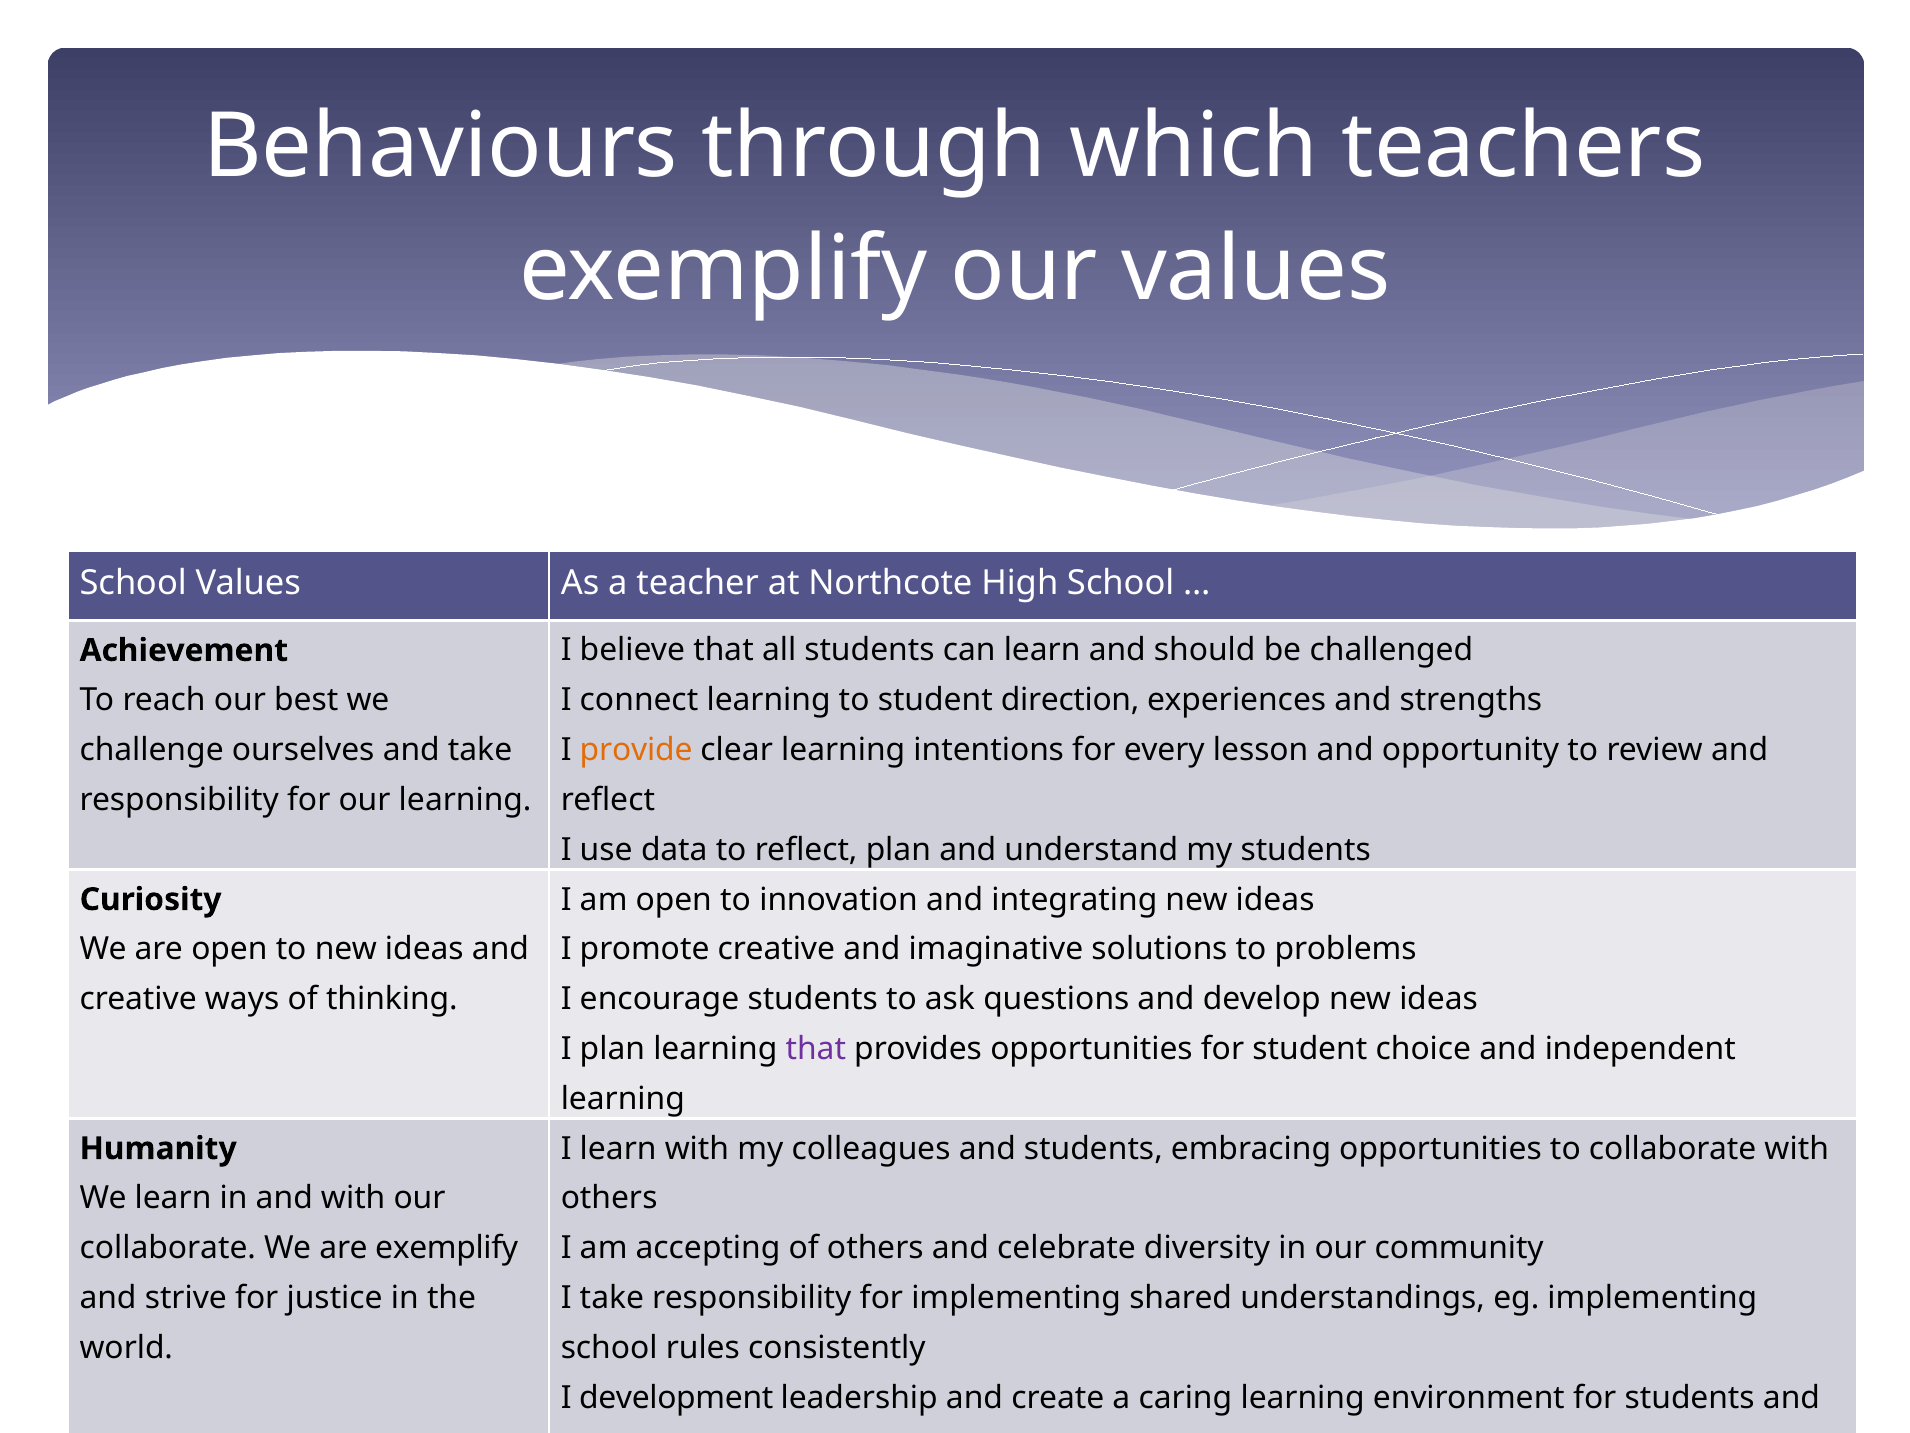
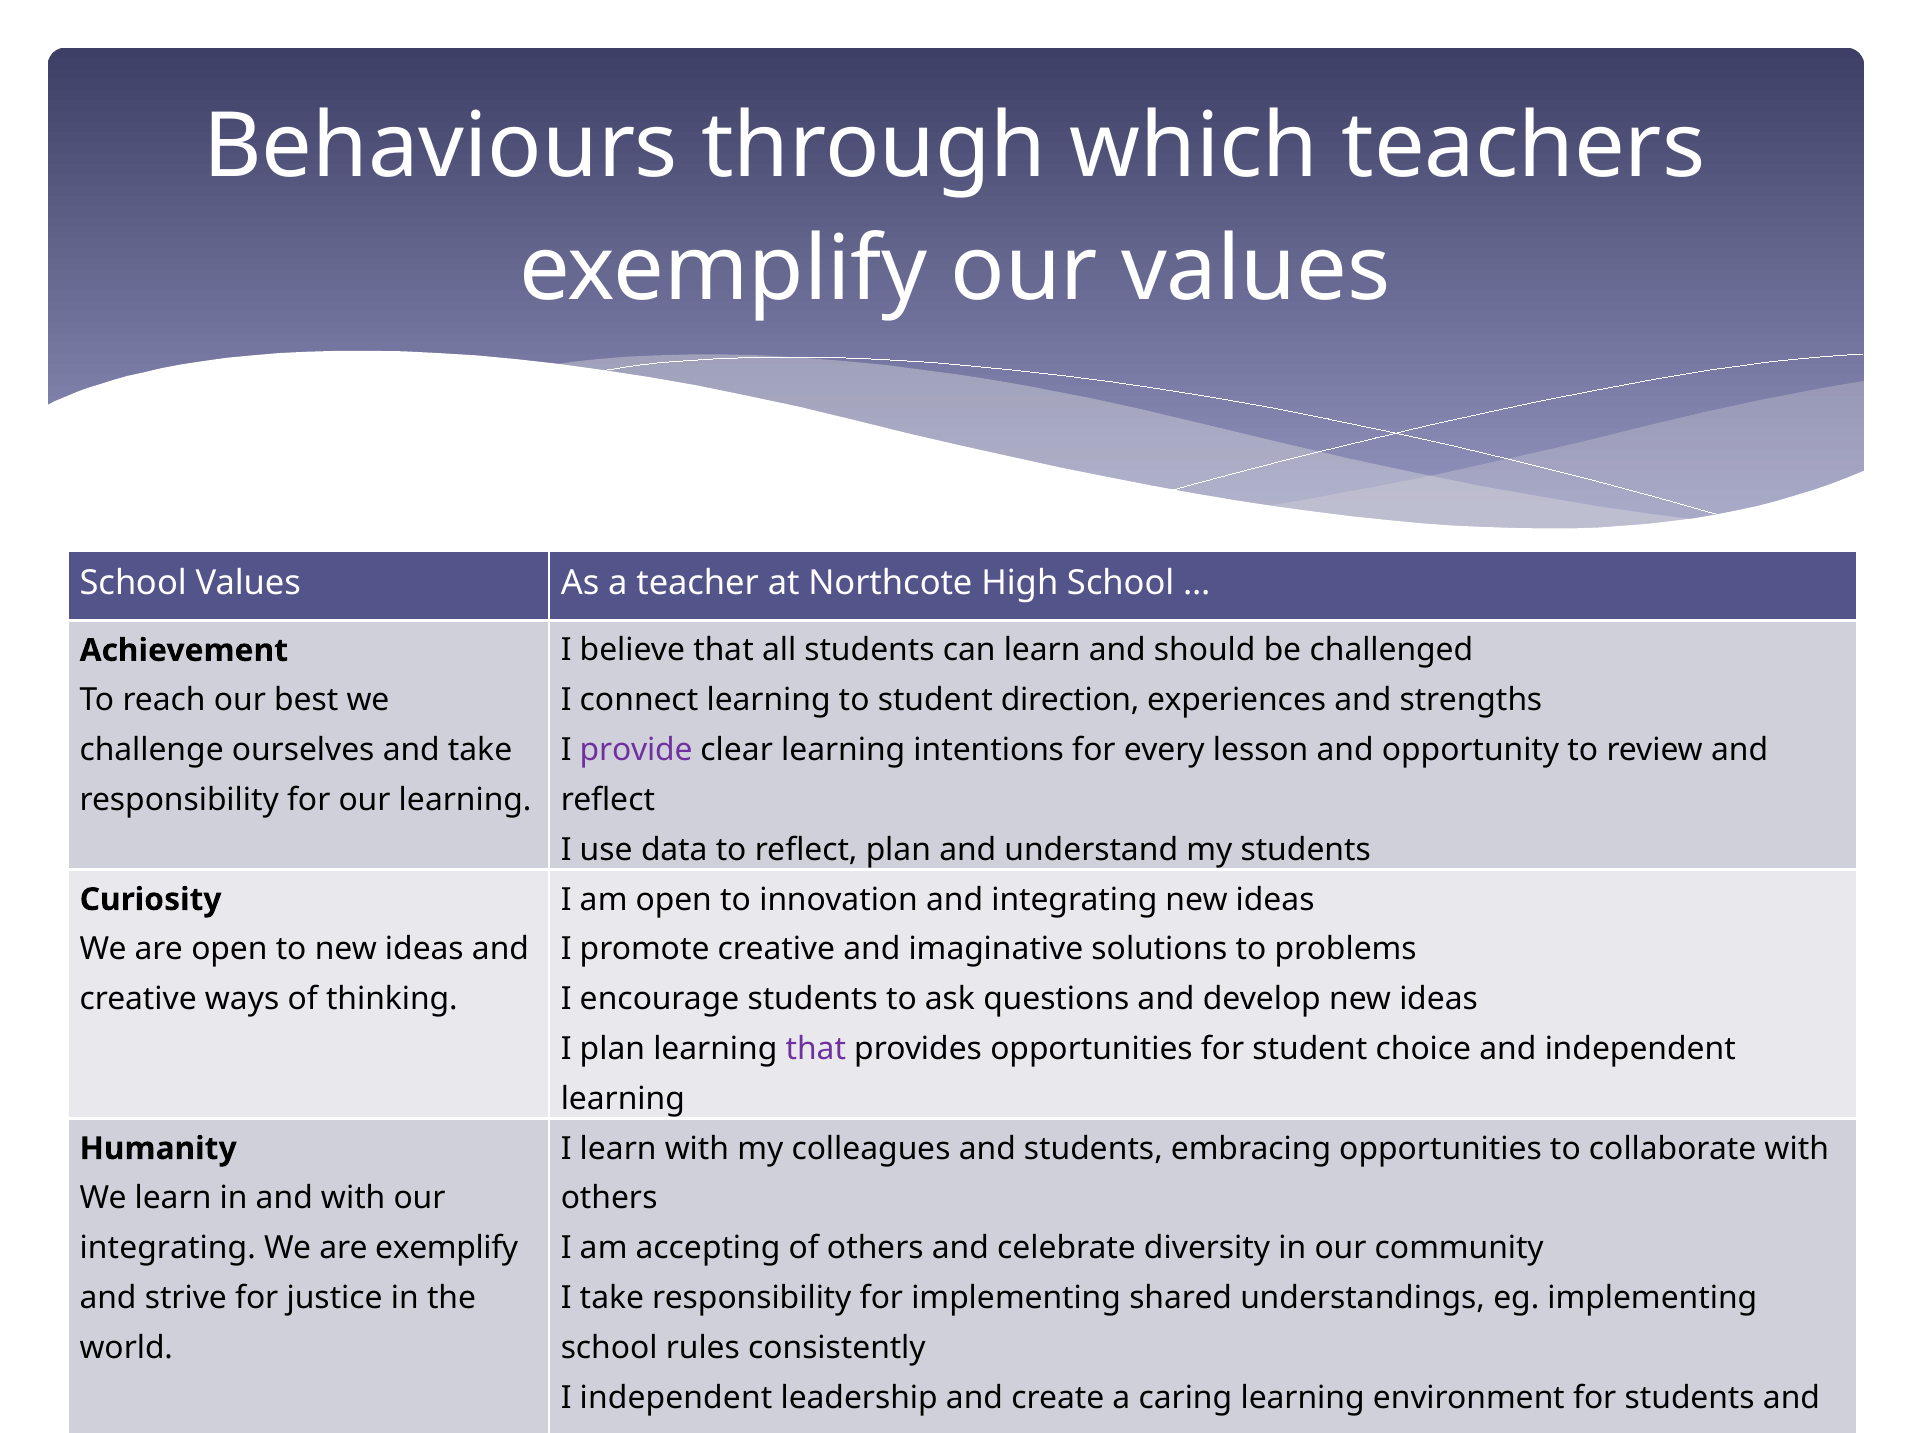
provide at (636, 750) colour: orange -> purple
collaborate at (168, 1248): collaborate -> integrating
I development: development -> independent
